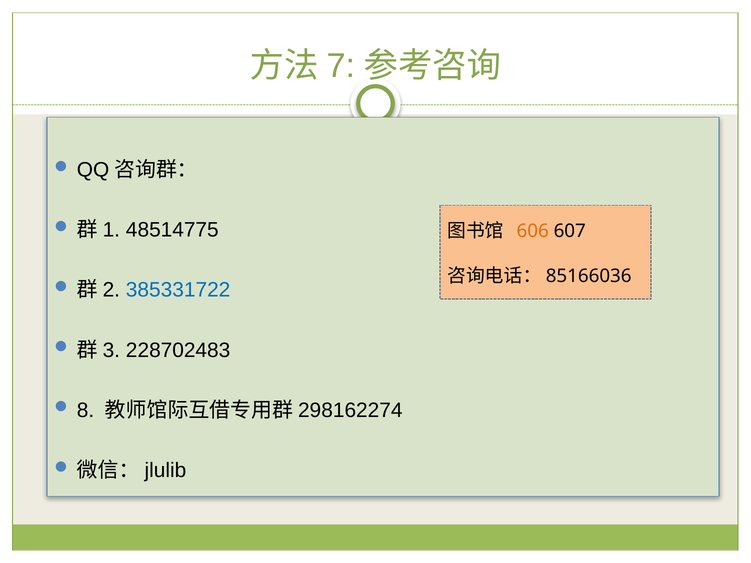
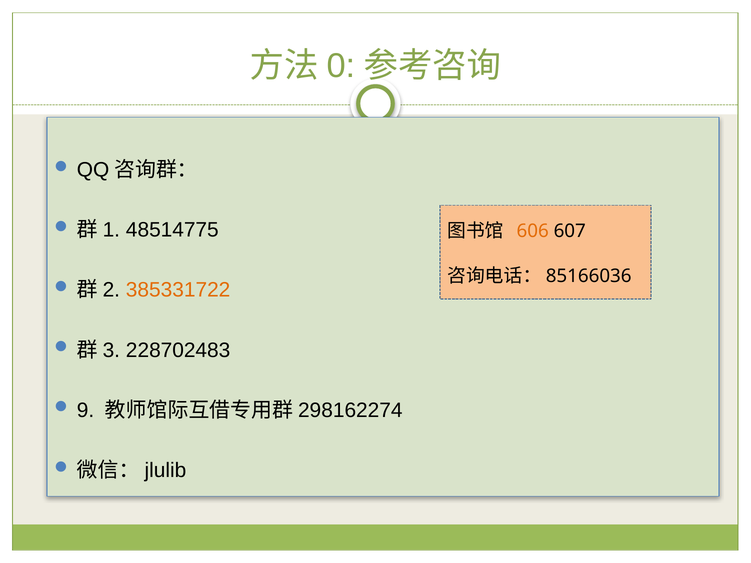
7: 7 -> 0
385331722 colour: blue -> orange
8: 8 -> 9
